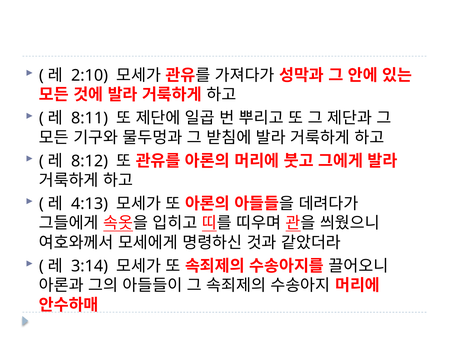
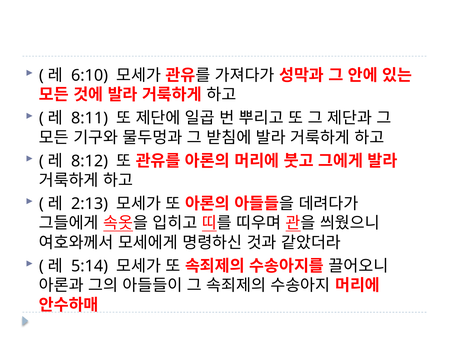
2:10: 2:10 -> 6:10
4:13: 4:13 -> 2:13
3:14: 3:14 -> 5:14
